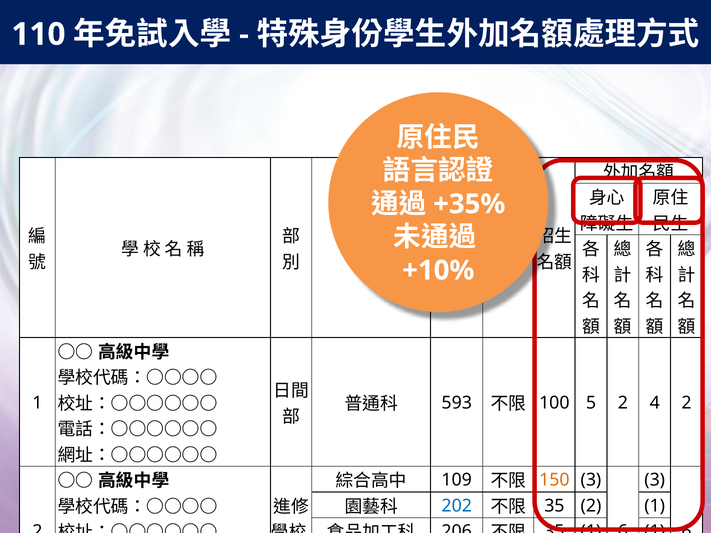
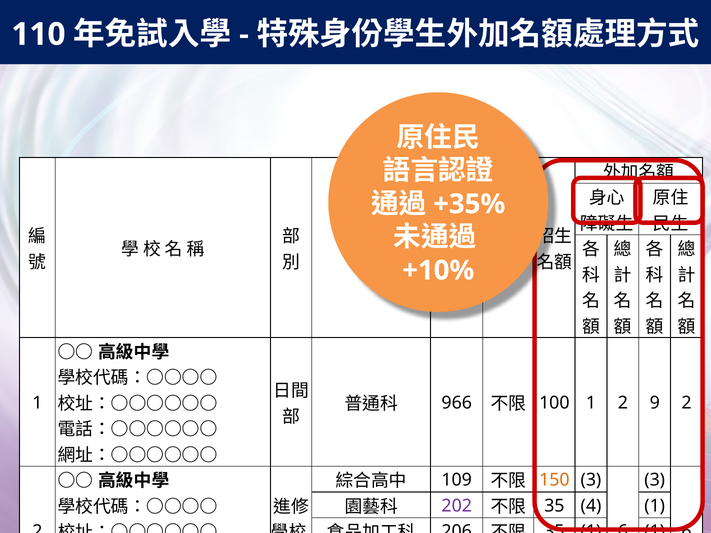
593: 593 -> 966
100 5: 5 -> 1
4: 4 -> 9
202 colour: blue -> purple
35 2: 2 -> 4
